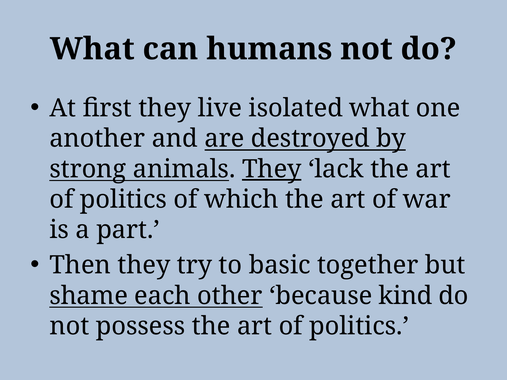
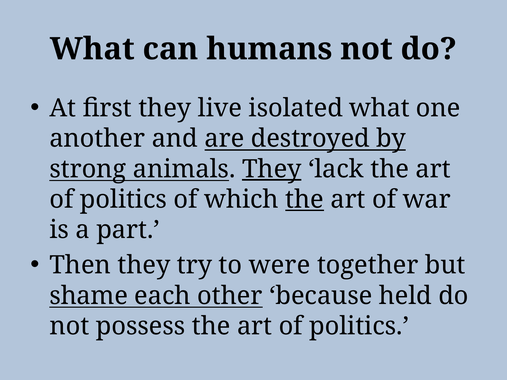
the at (305, 200) underline: none -> present
basic: basic -> were
kind: kind -> held
